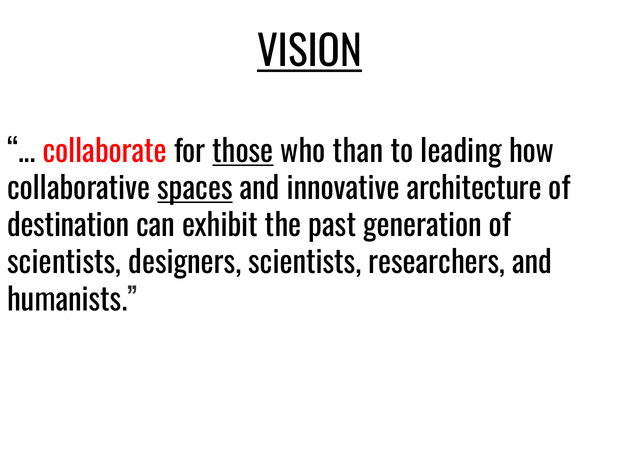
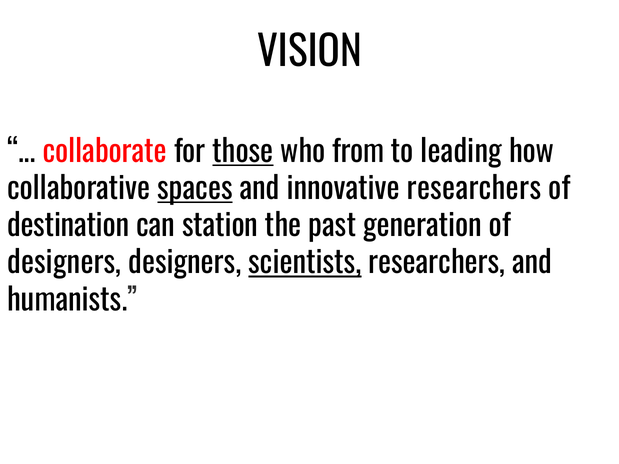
VISION underline: present -> none
than: than -> from
innovative architecture: architecture -> researchers
exhibit: exhibit -> station
scientists at (64, 263): scientists -> designers
scientists at (305, 263) underline: none -> present
